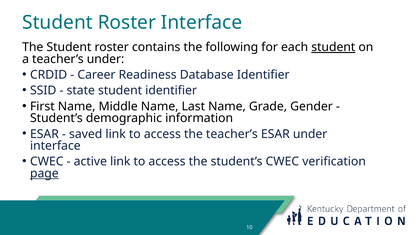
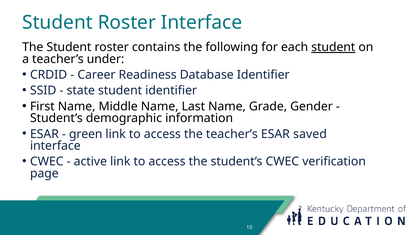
saved: saved -> green
ESAR under: under -> saved
page underline: present -> none
